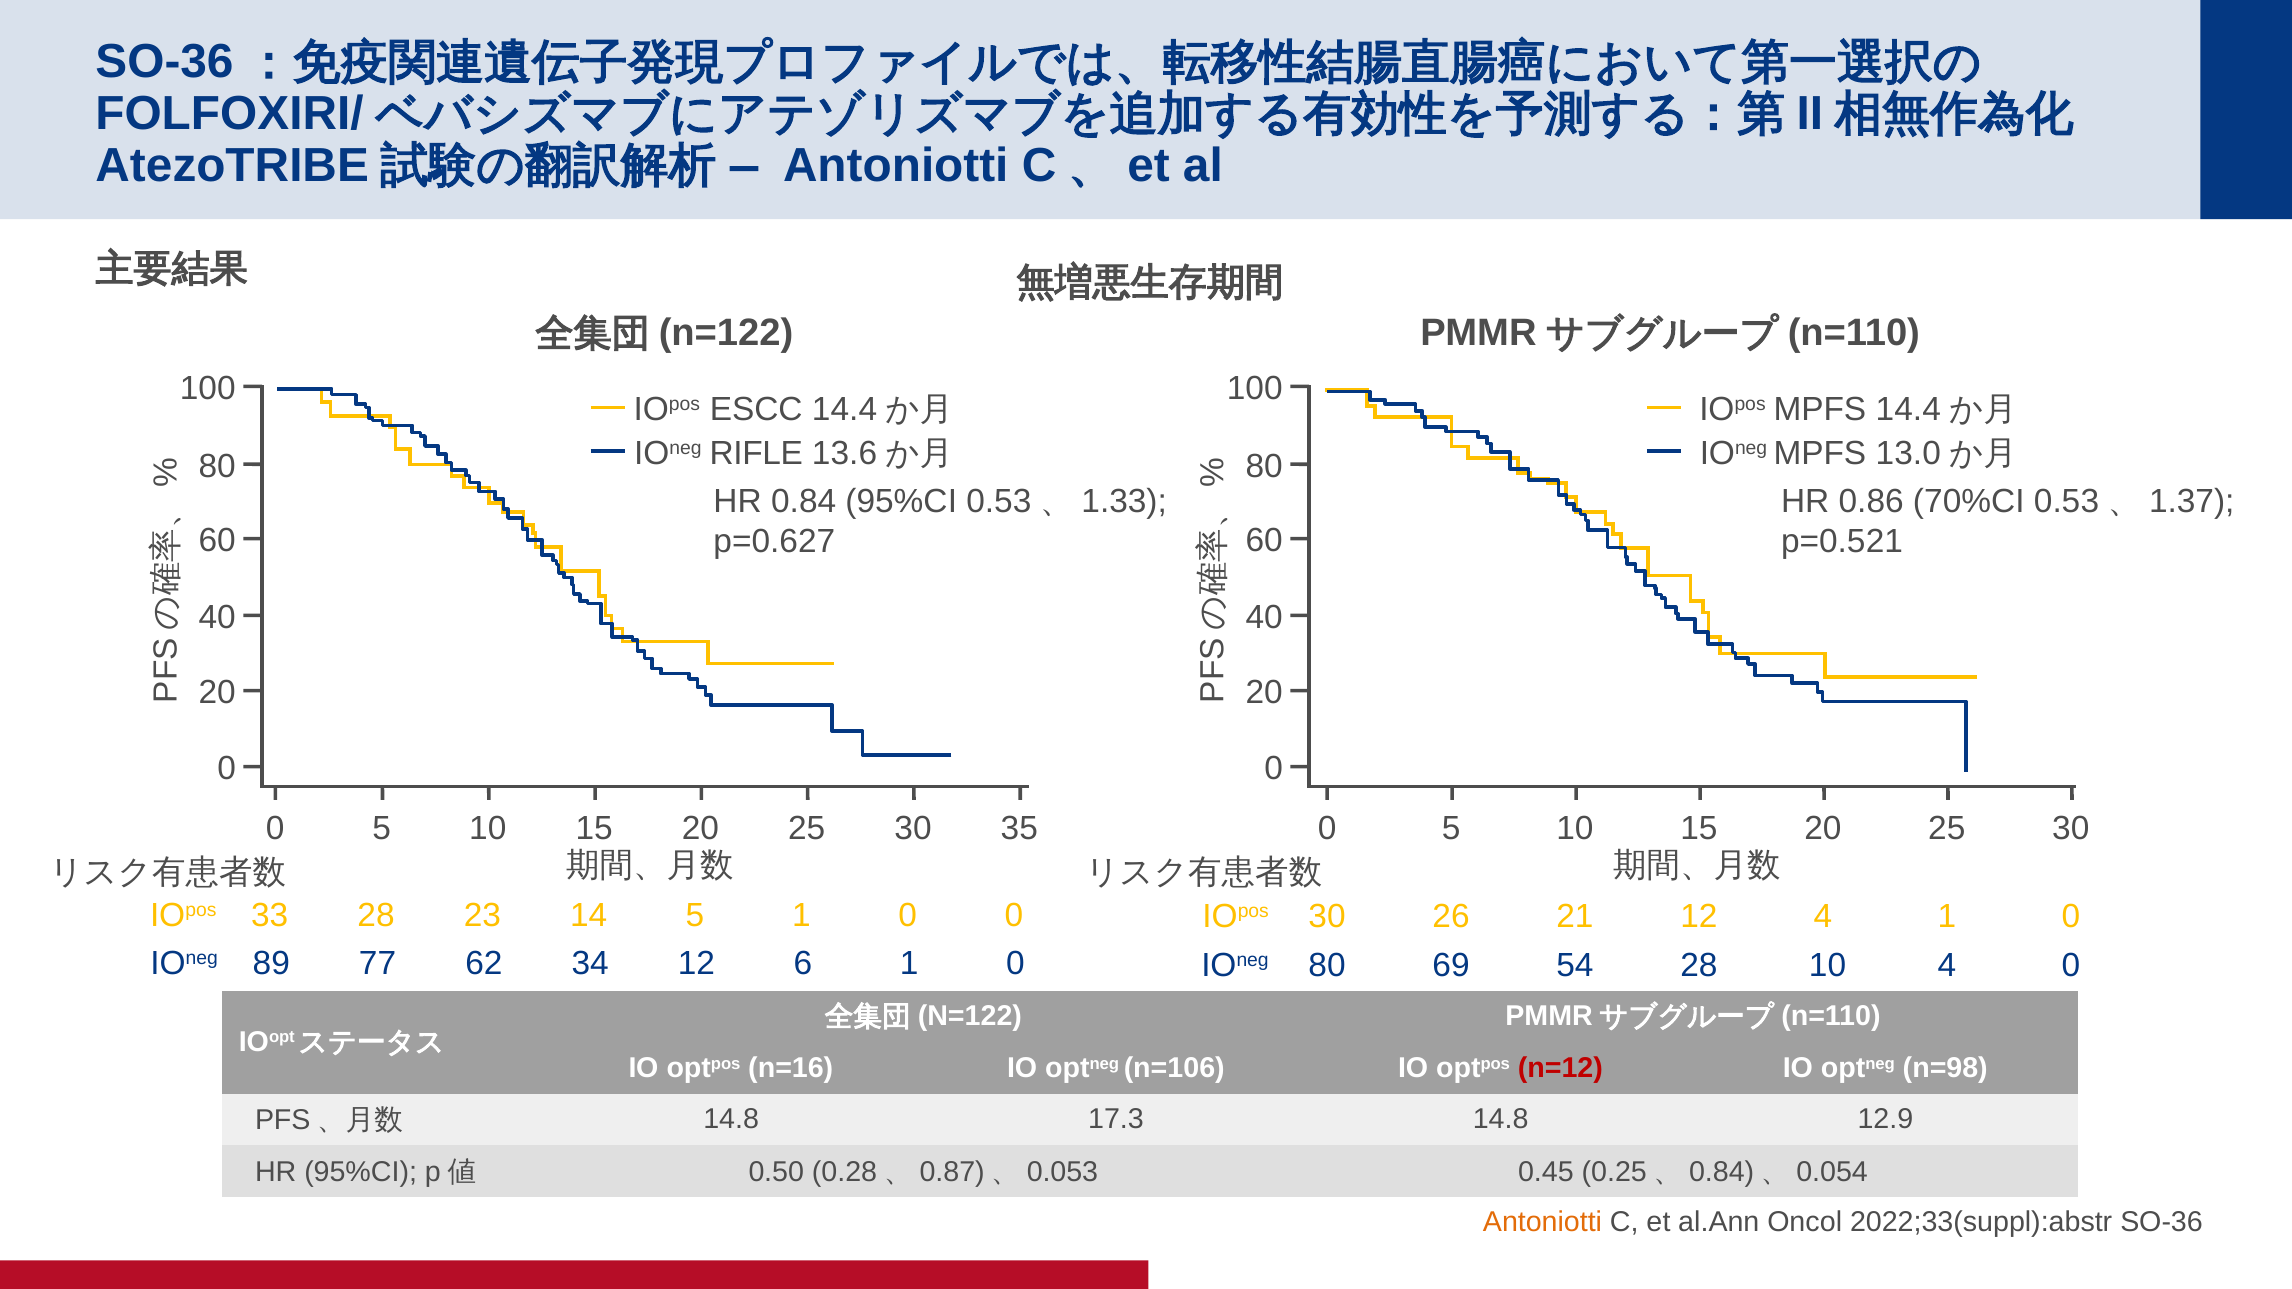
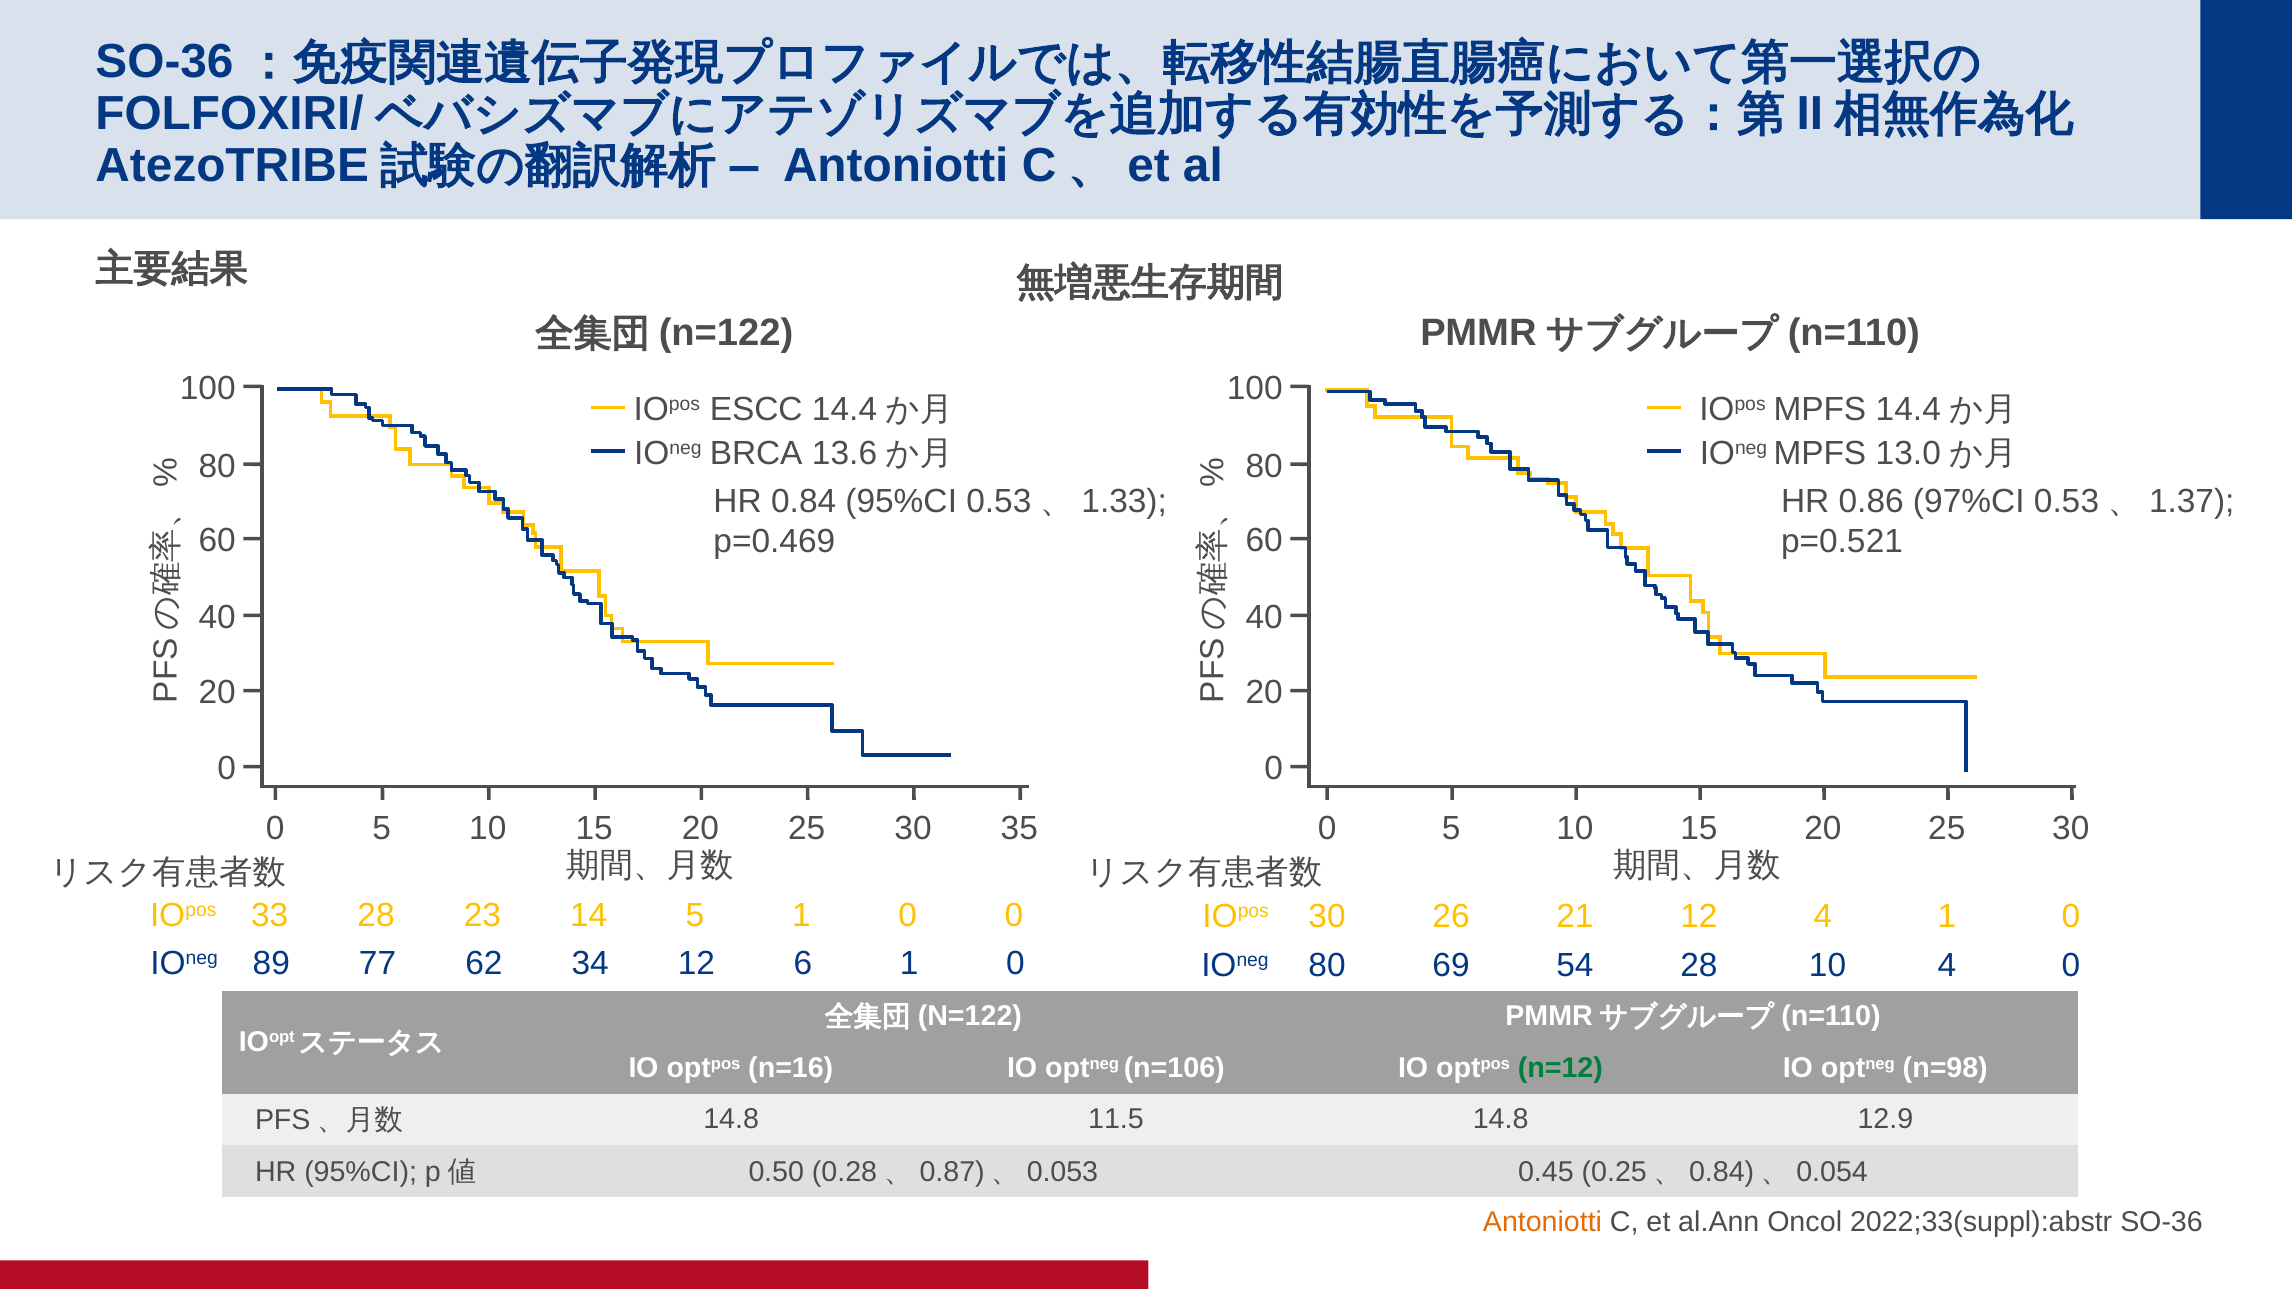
RIFLE: RIFLE -> BRCA
70%CI: 70%CI -> 97%CI
p=0.627: p=0.627 -> p=0.469
n=12 colour: red -> green
17.3: 17.3 -> 11.5
